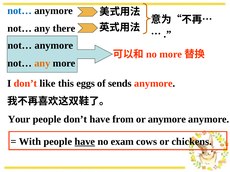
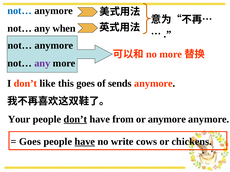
there: there -> when
any at (42, 63) colour: orange -> purple
this eggs: eggs -> goes
don’t at (75, 120) underline: none -> present
With at (30, 142): With -> Goes
exam: exam -> write
